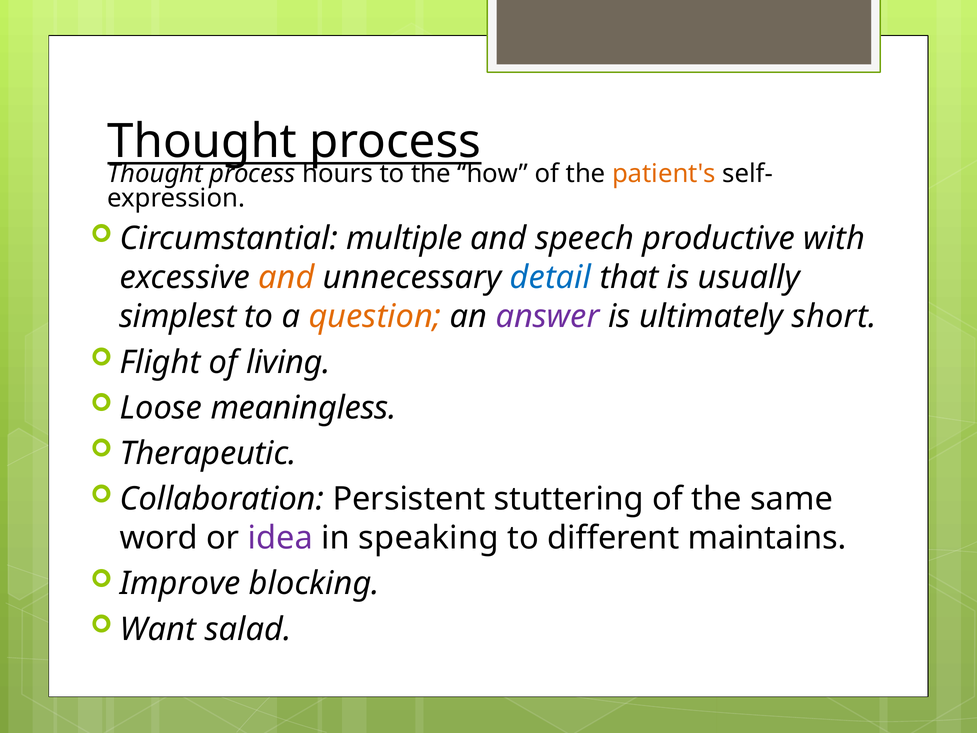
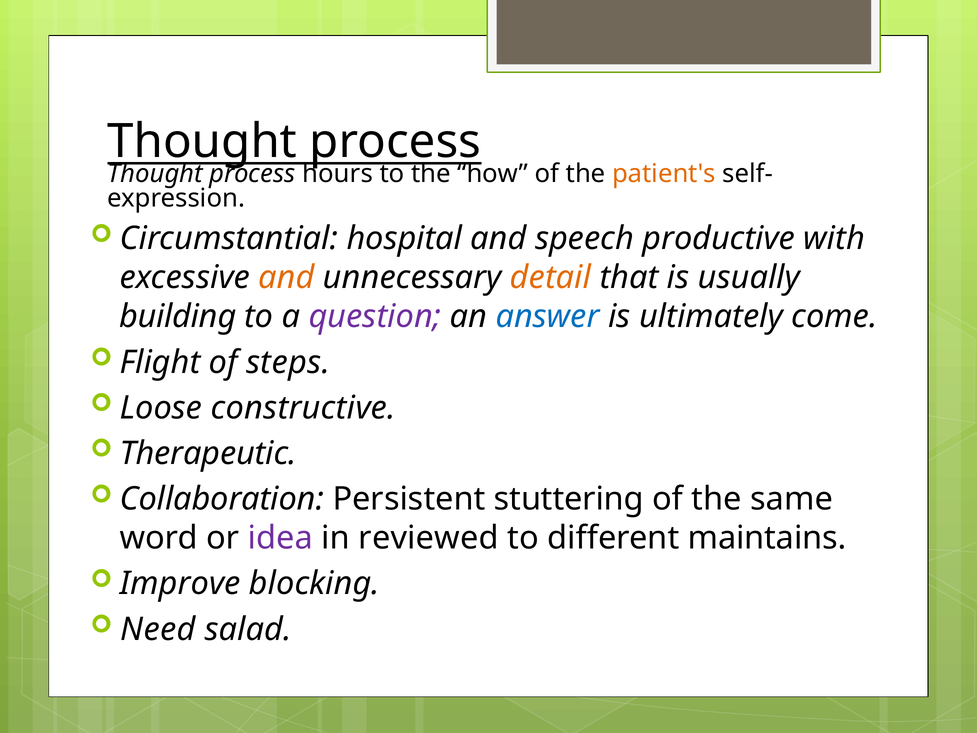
multiple: multiple -> hospital
detail colour: blue -> orange
simplest: simplest -> building
question colour: orange -> purple
answer colour: purple -> blue
short: short -> come
living: living -> steps
meaningless: meaningless -> constructive
speaking: speaking -> reviewed
Want: Want -> Need
